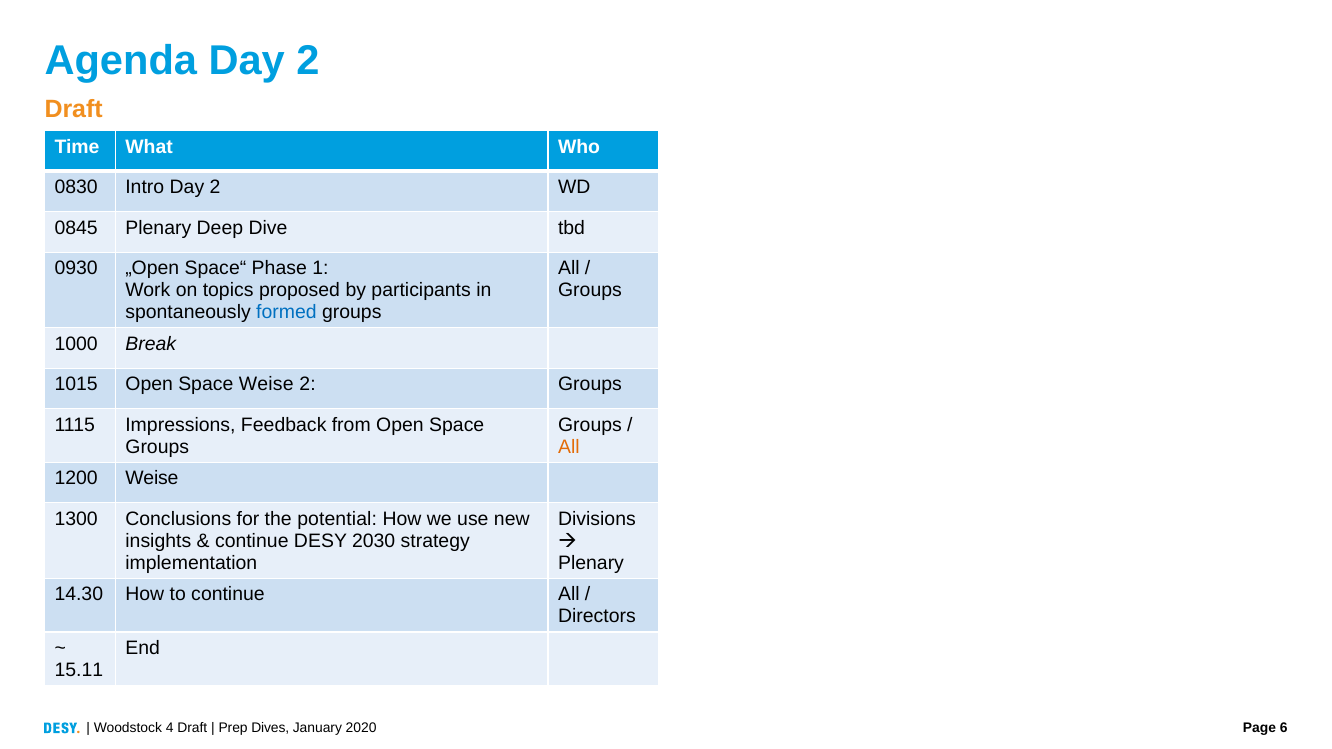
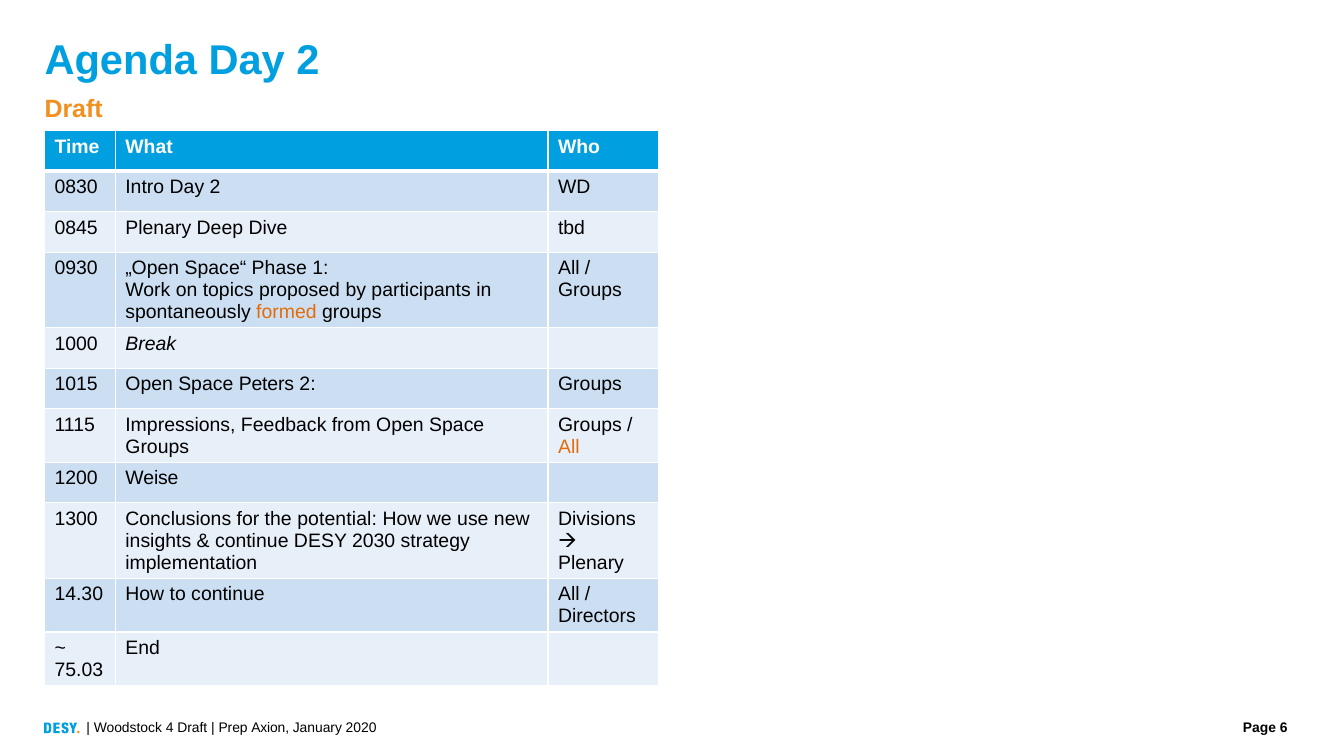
formed colour: blue -> orange
Space Weise: Weise -> Peters
15.11: 15.11 -> 75.03
Dives: Dives -> Axion
